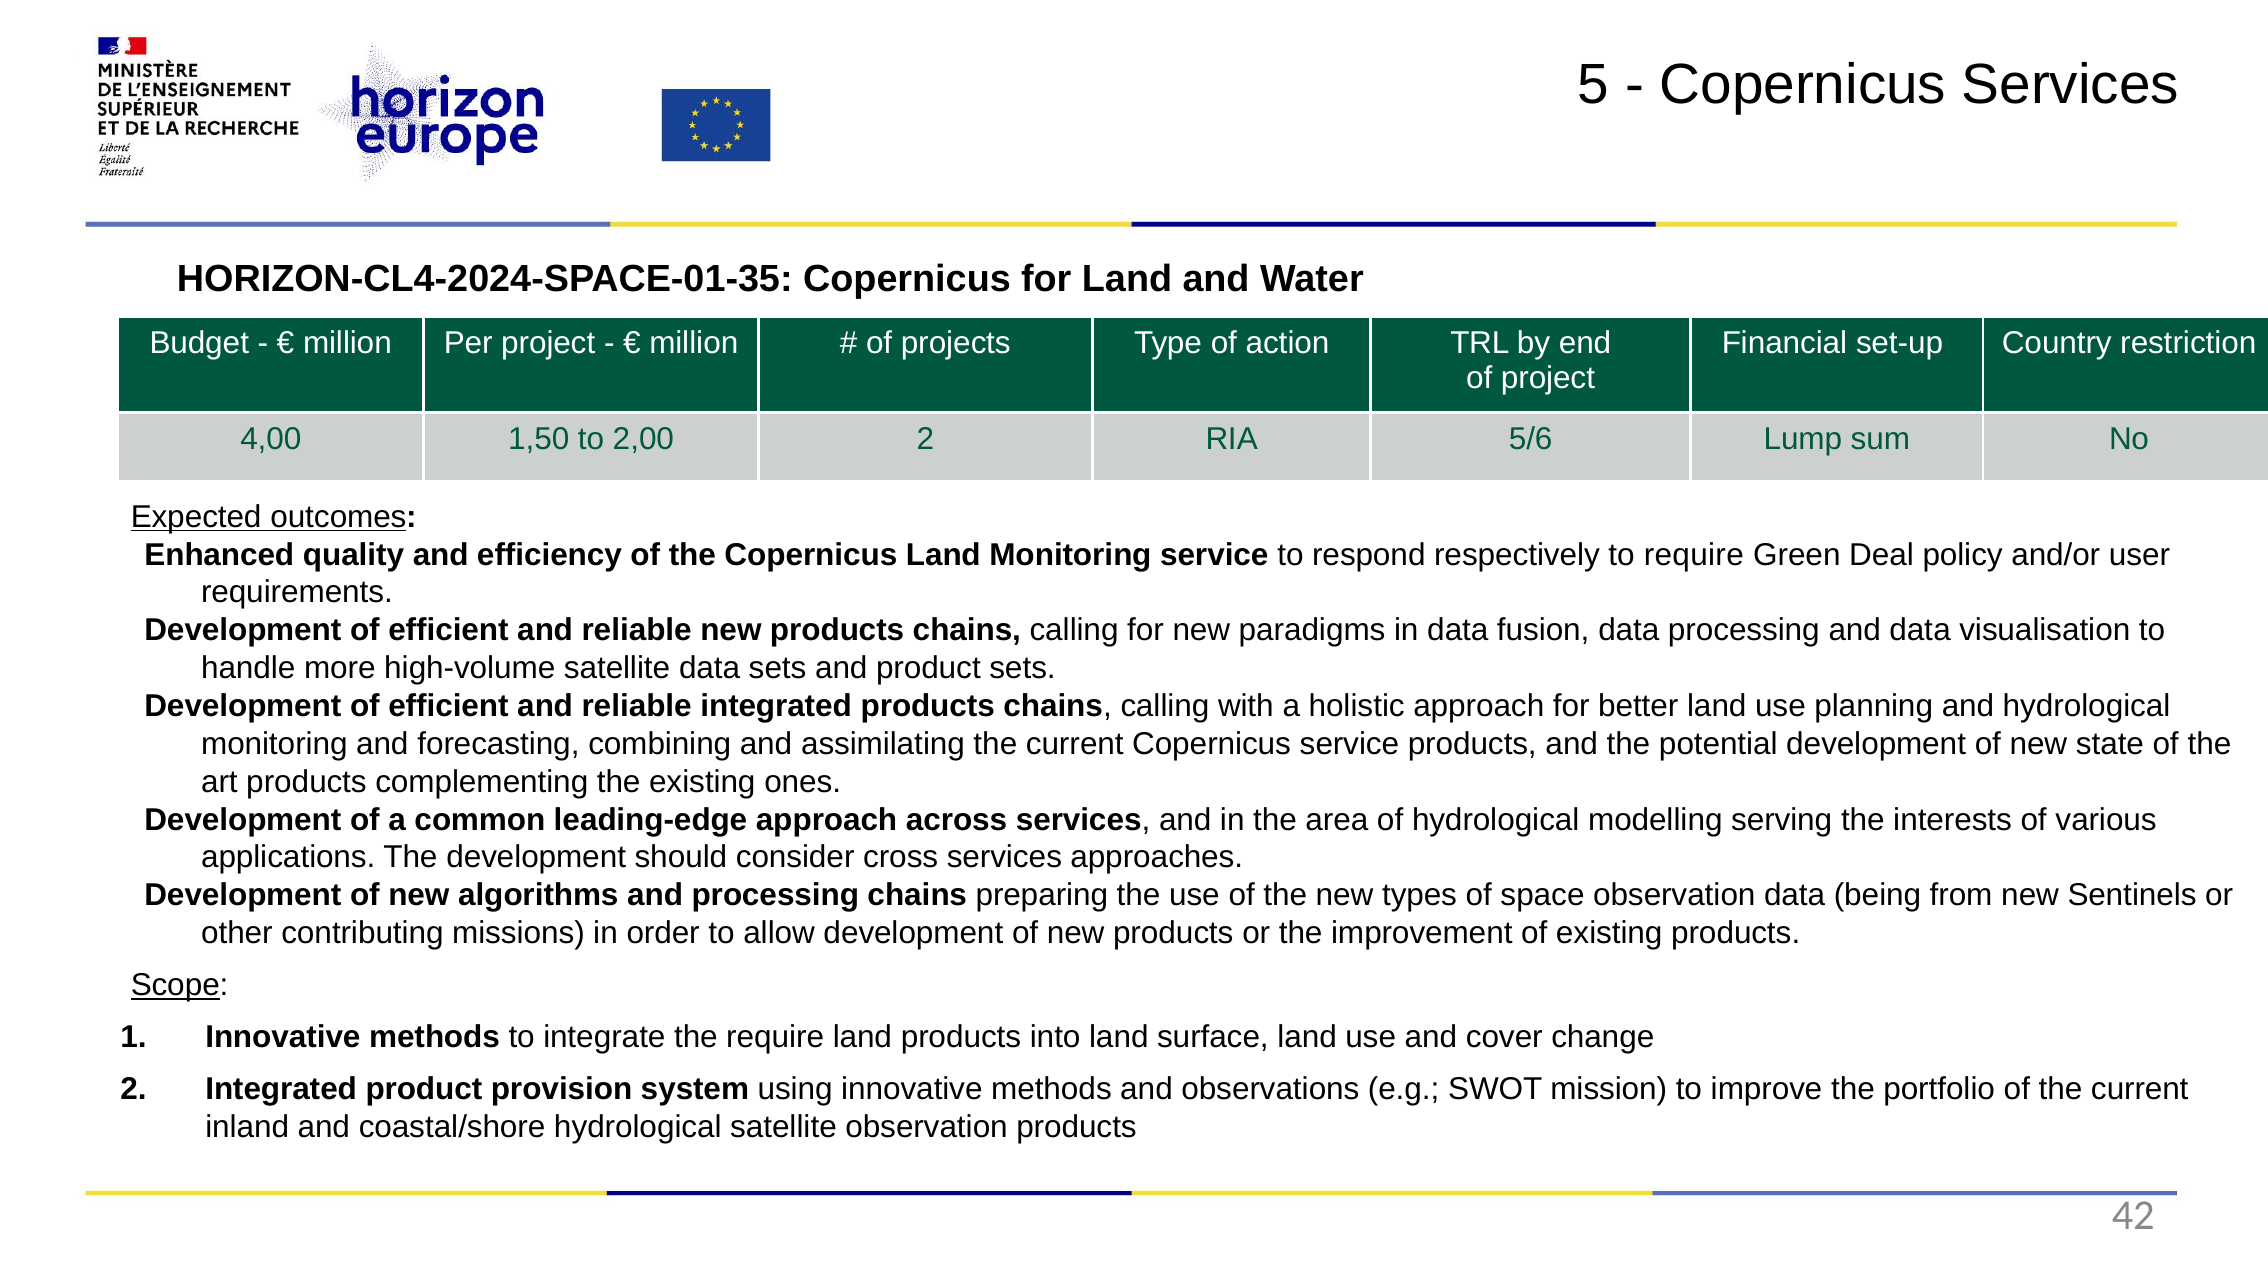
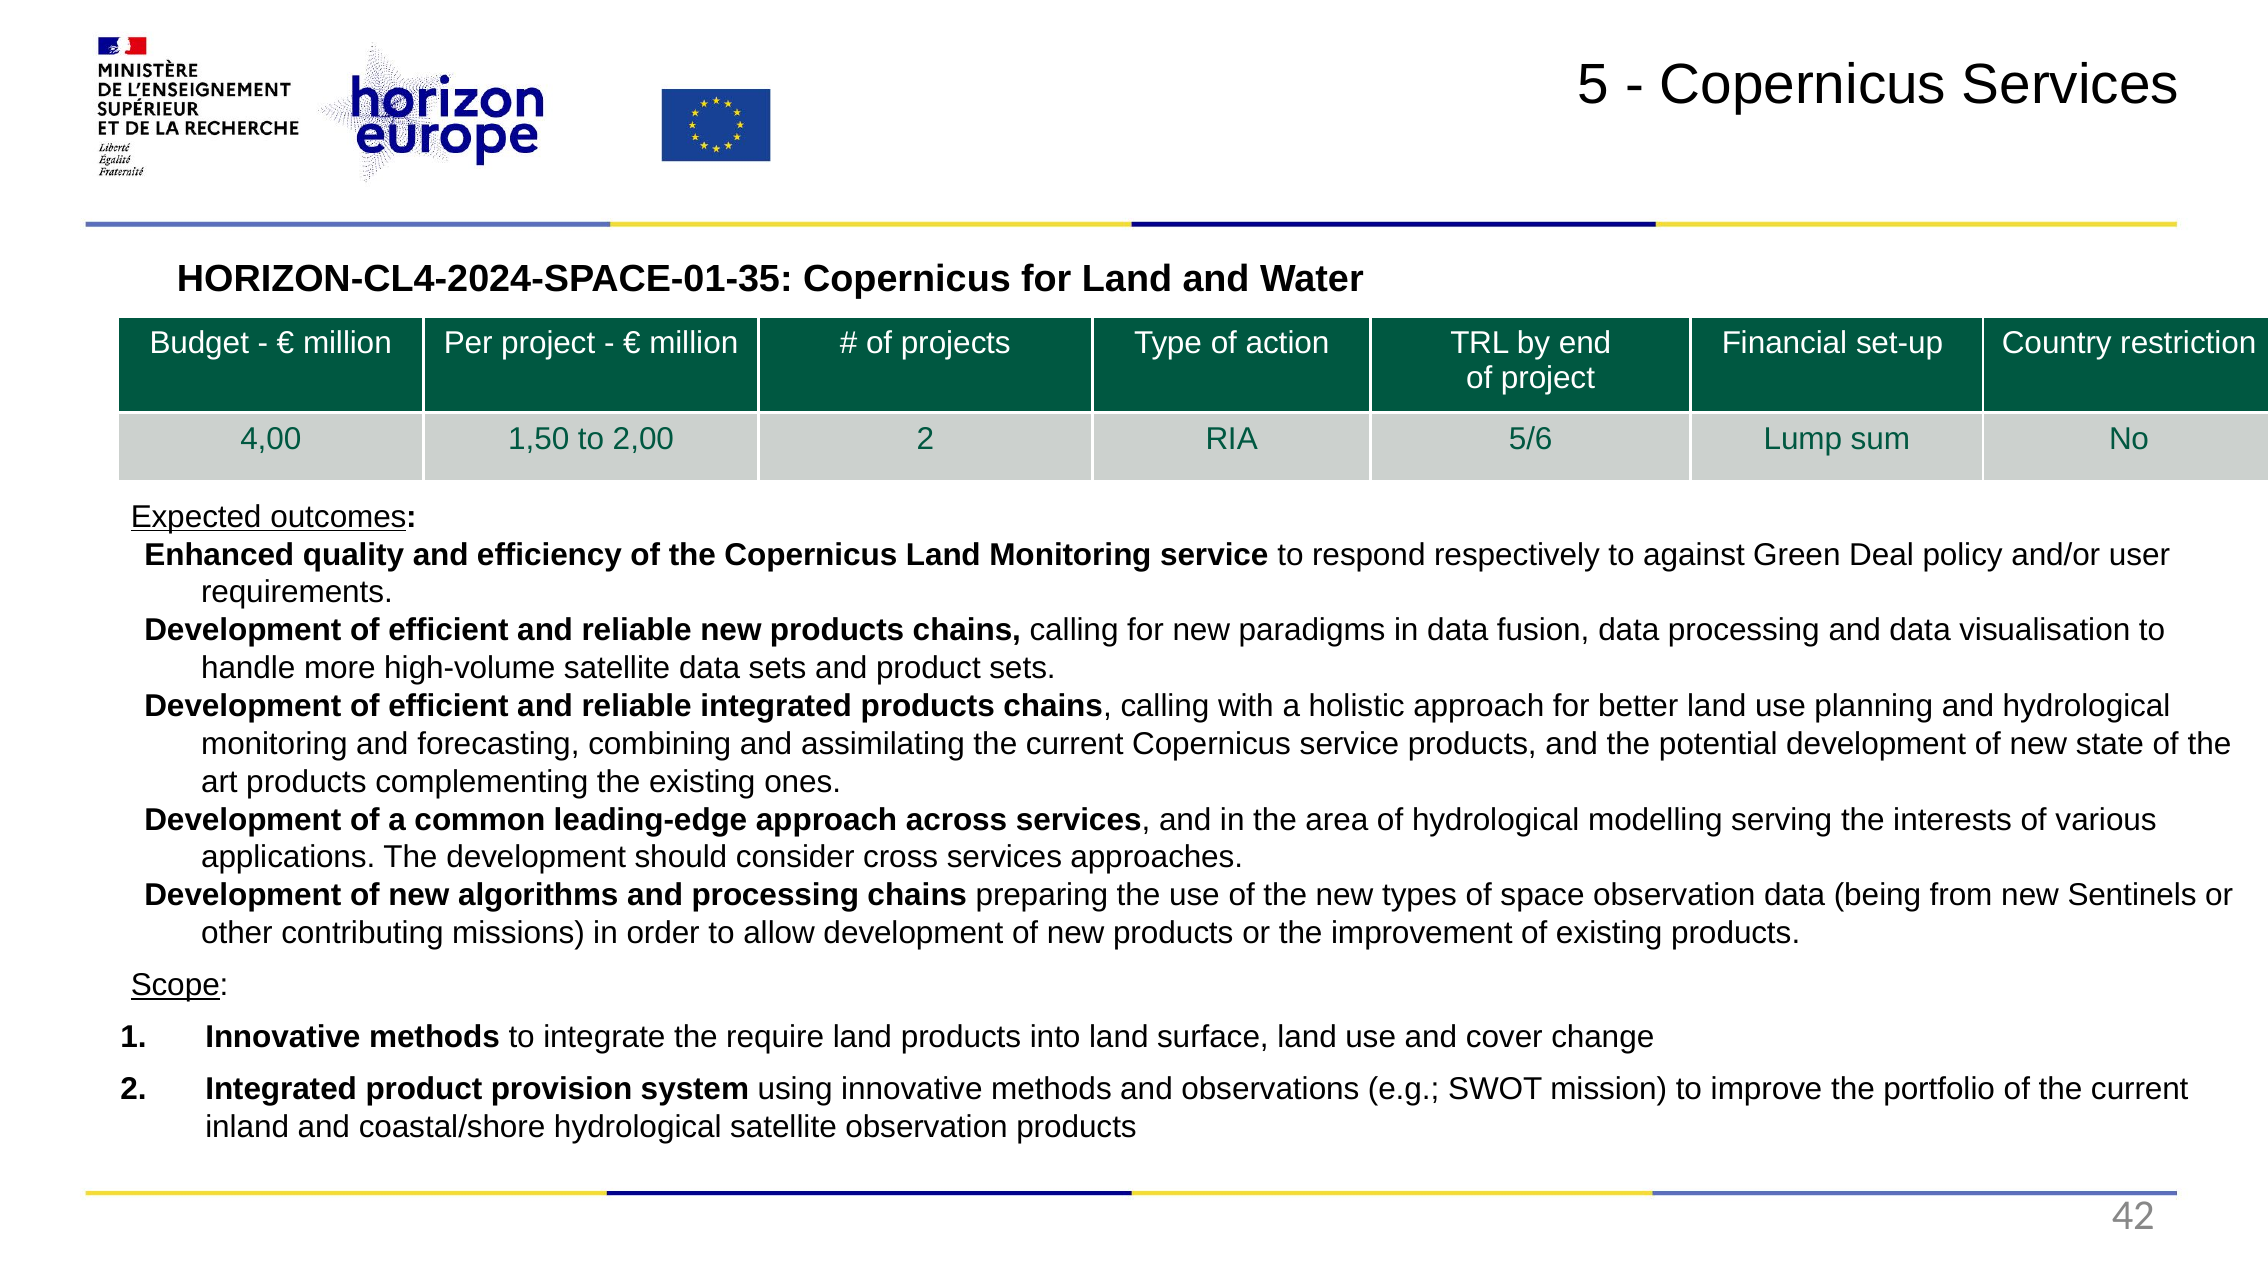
to require: require -> against
